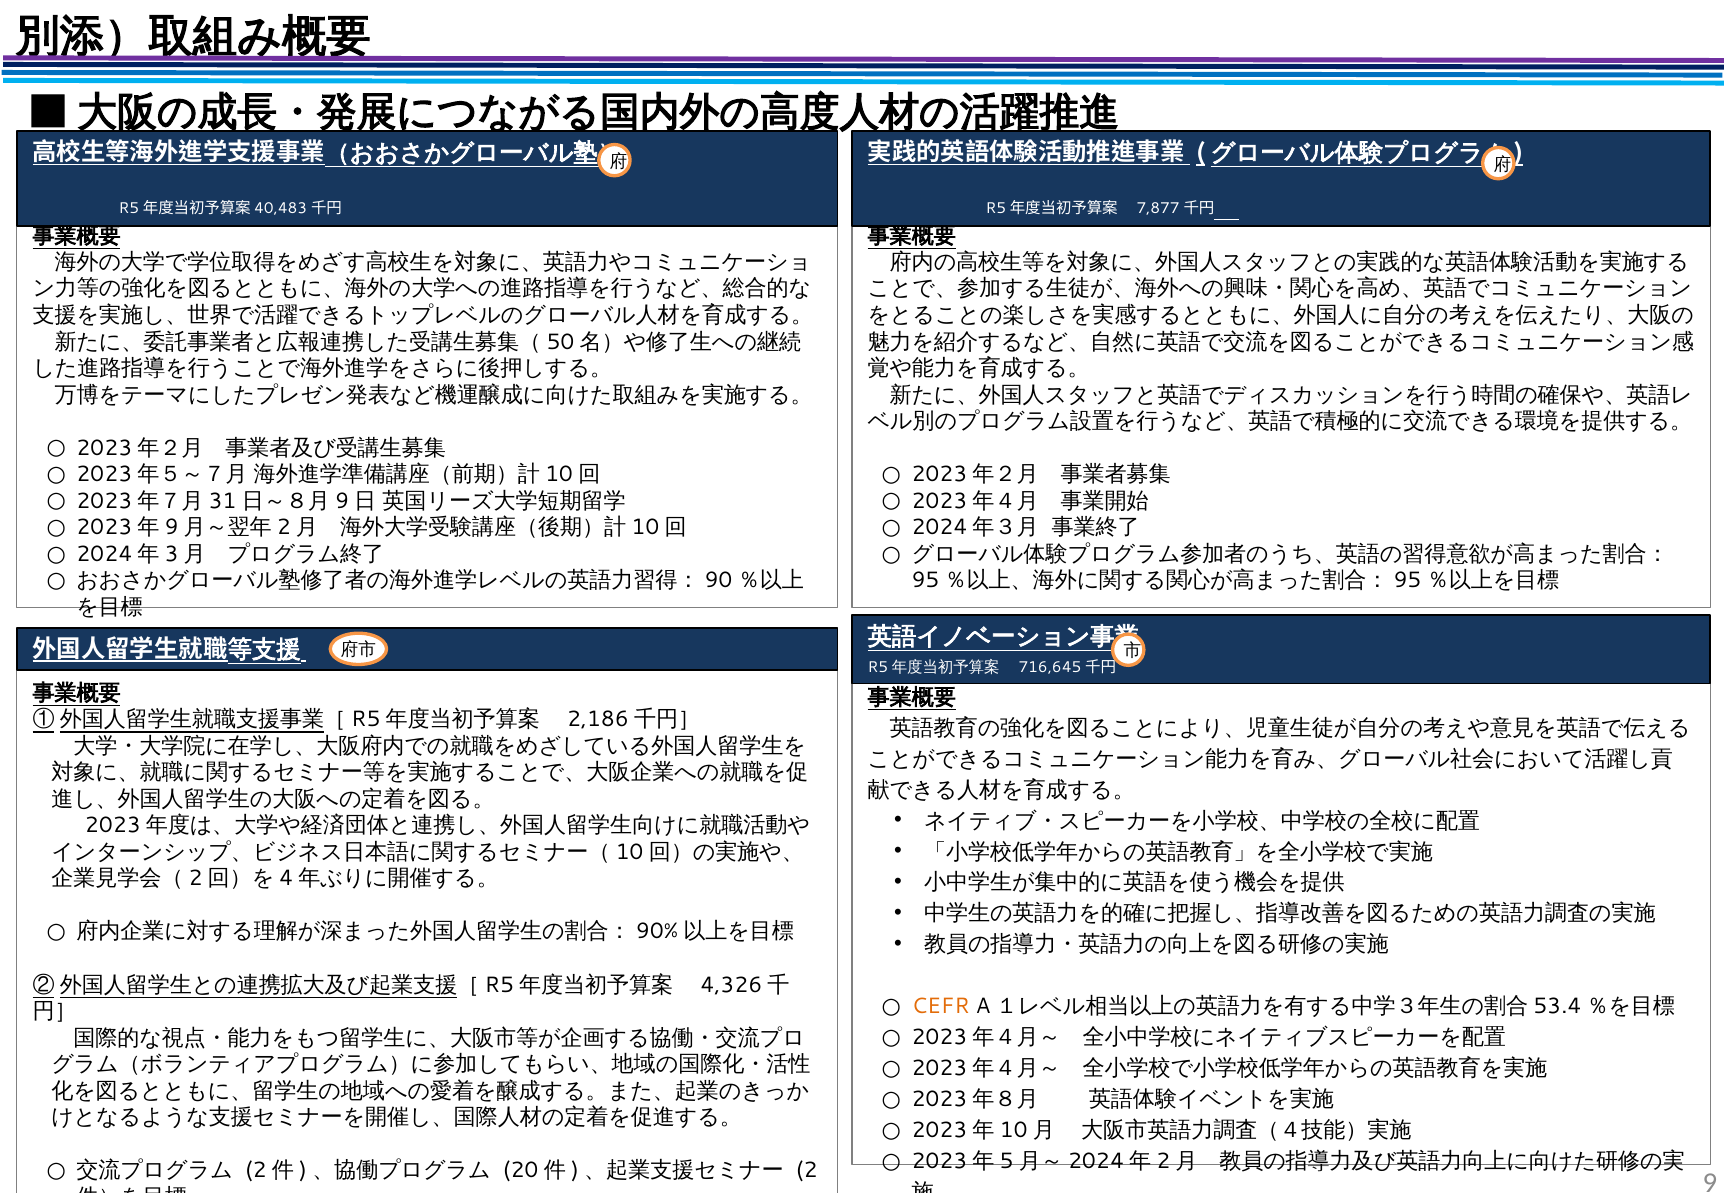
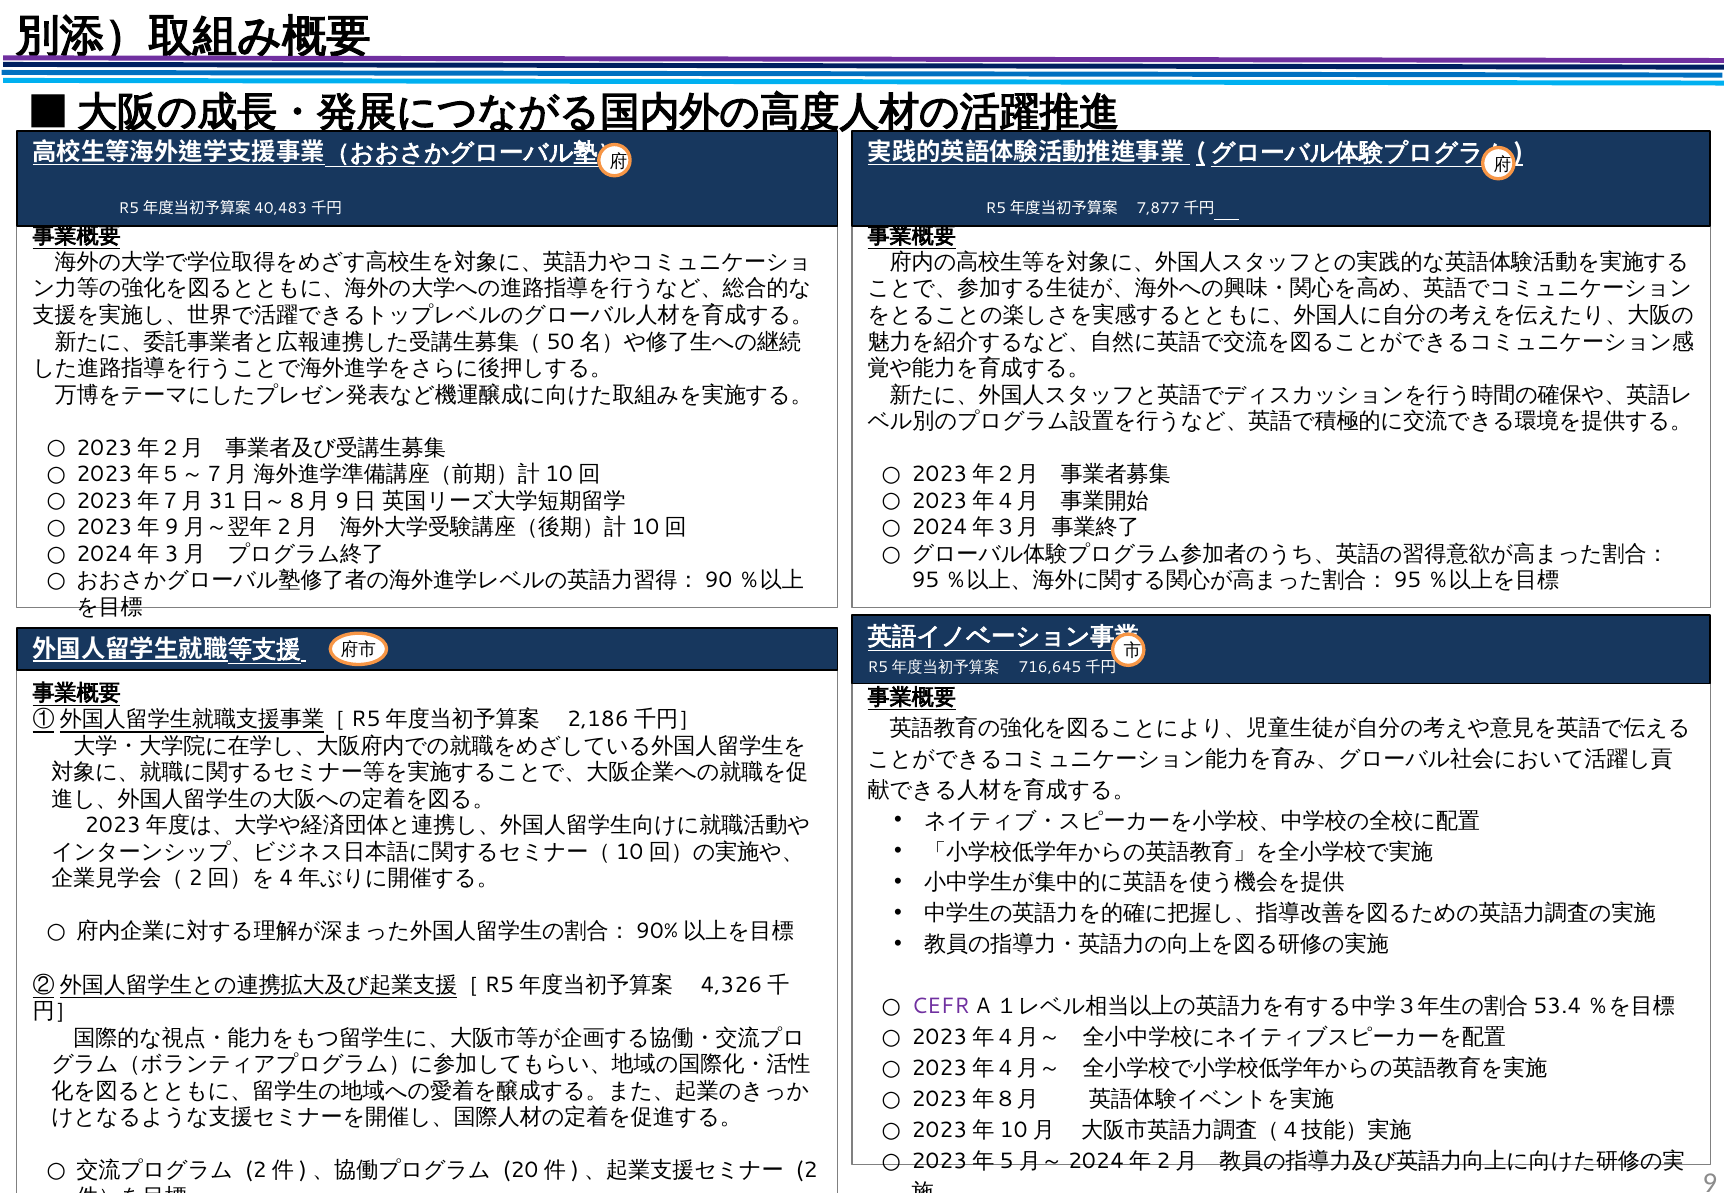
CEFR colour: orange -> purple
